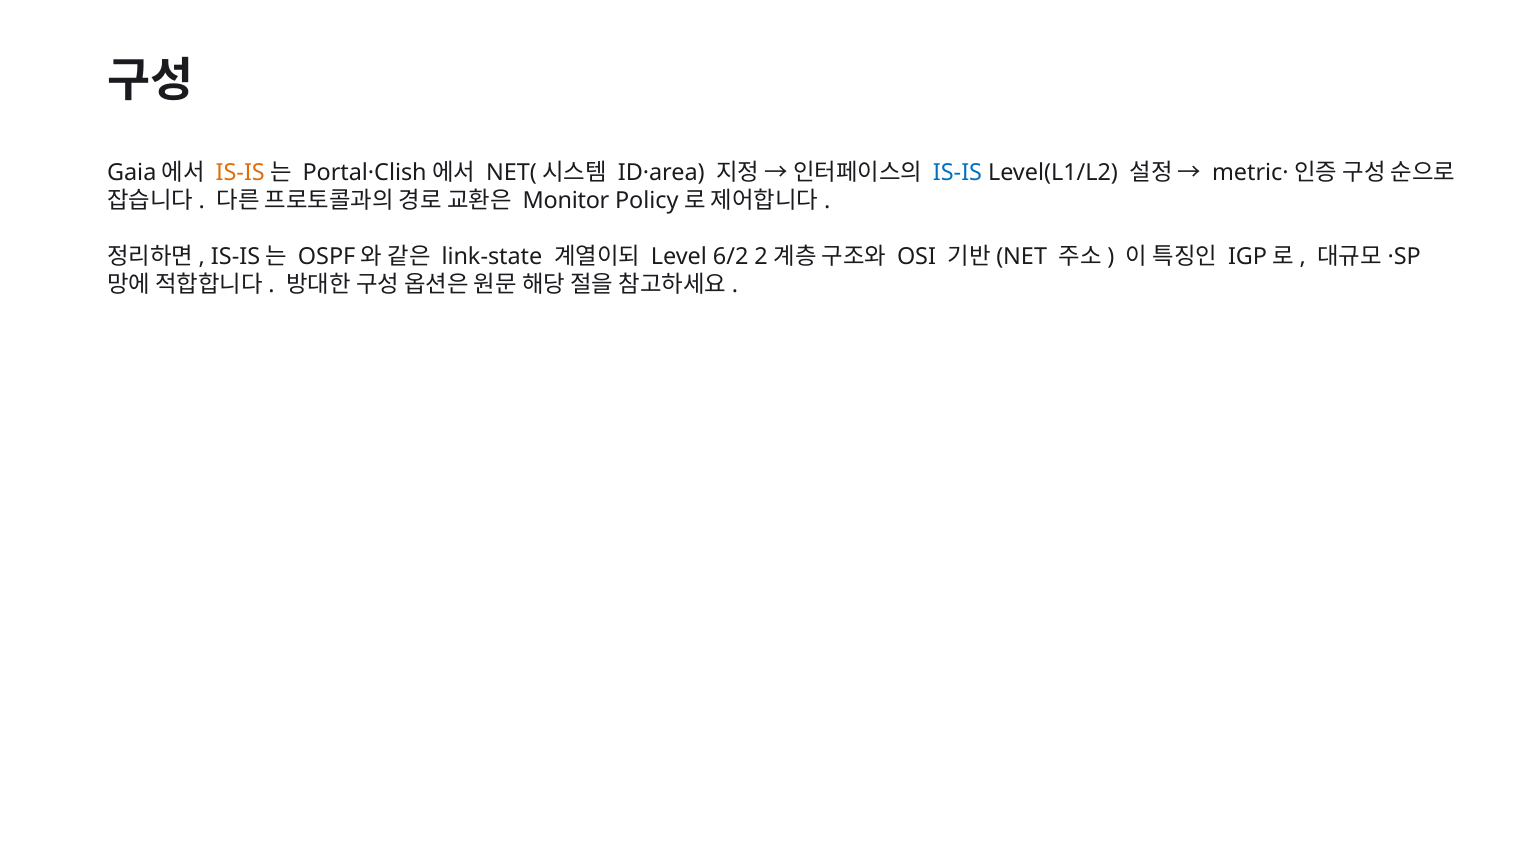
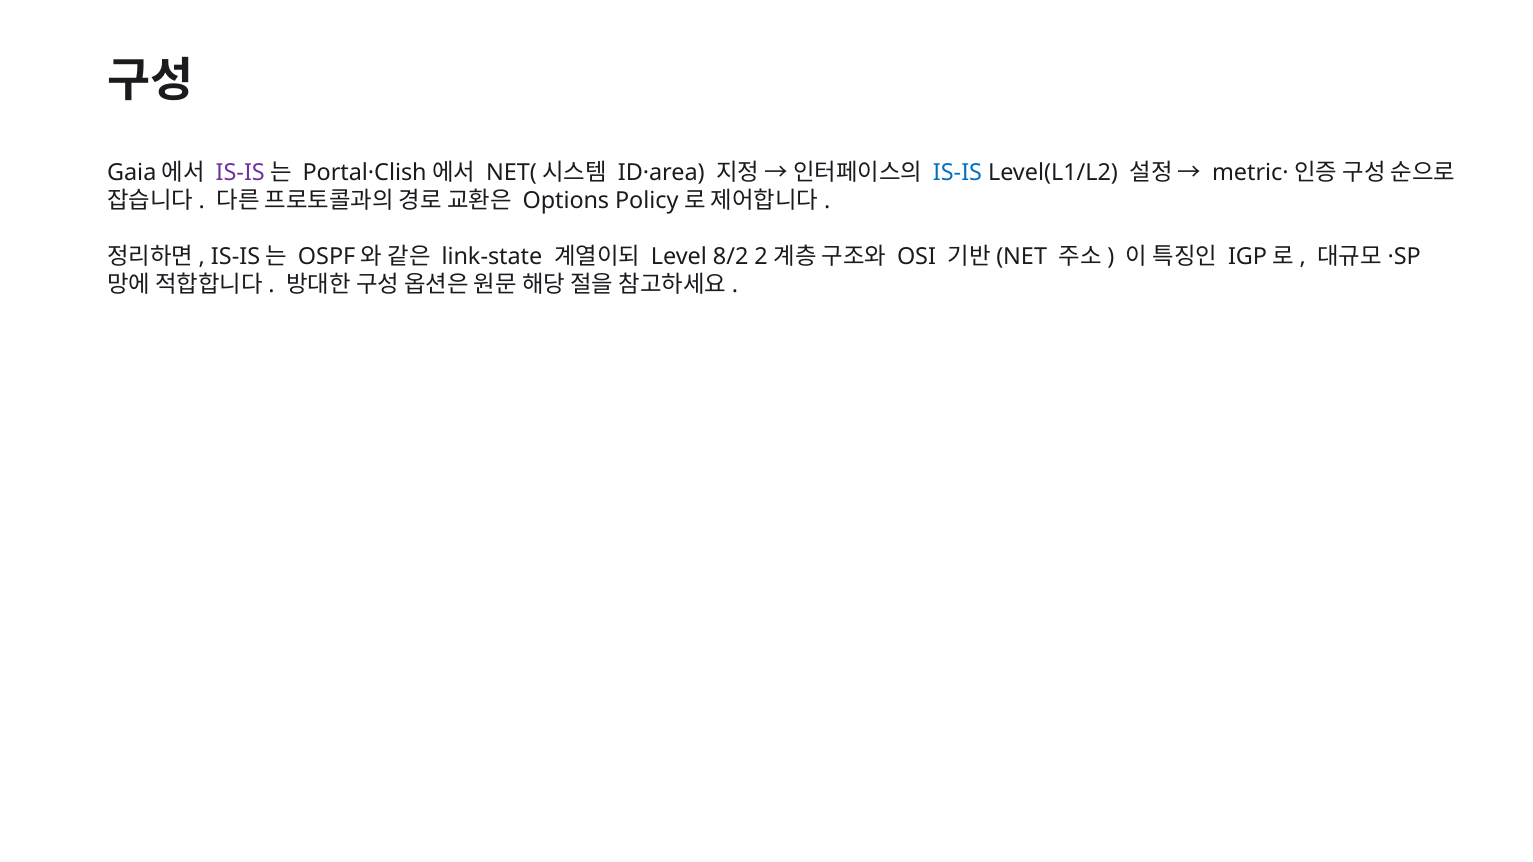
IS-IS at (240, 173) colour: orange -> purple
Monitor: Monitor -> Options
6/2: 6/2 -> 8/2
